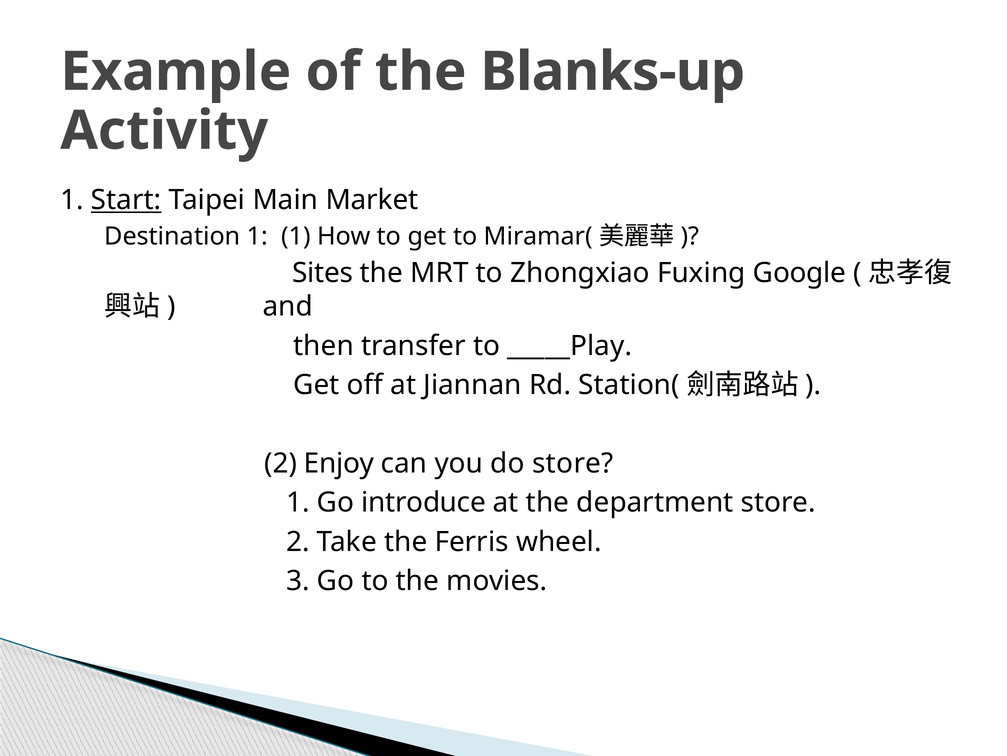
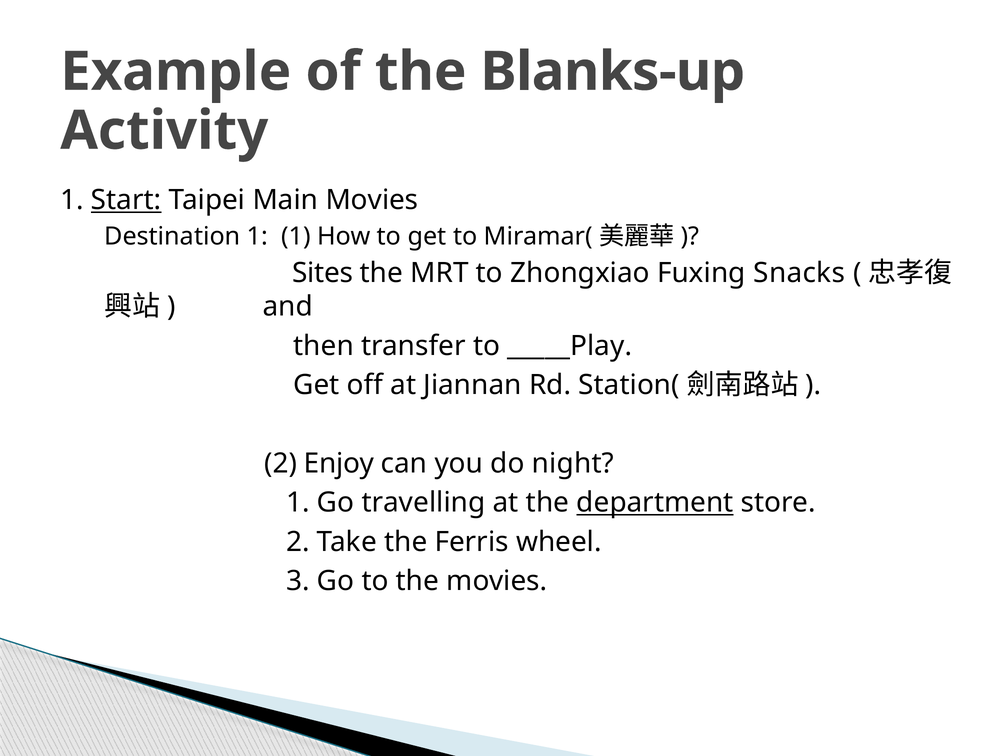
Main Market: Market -> Movies
Google: Google -> Snacks
do store: store -> night
introduce: introduce -> travelling
department underline: none -> present
